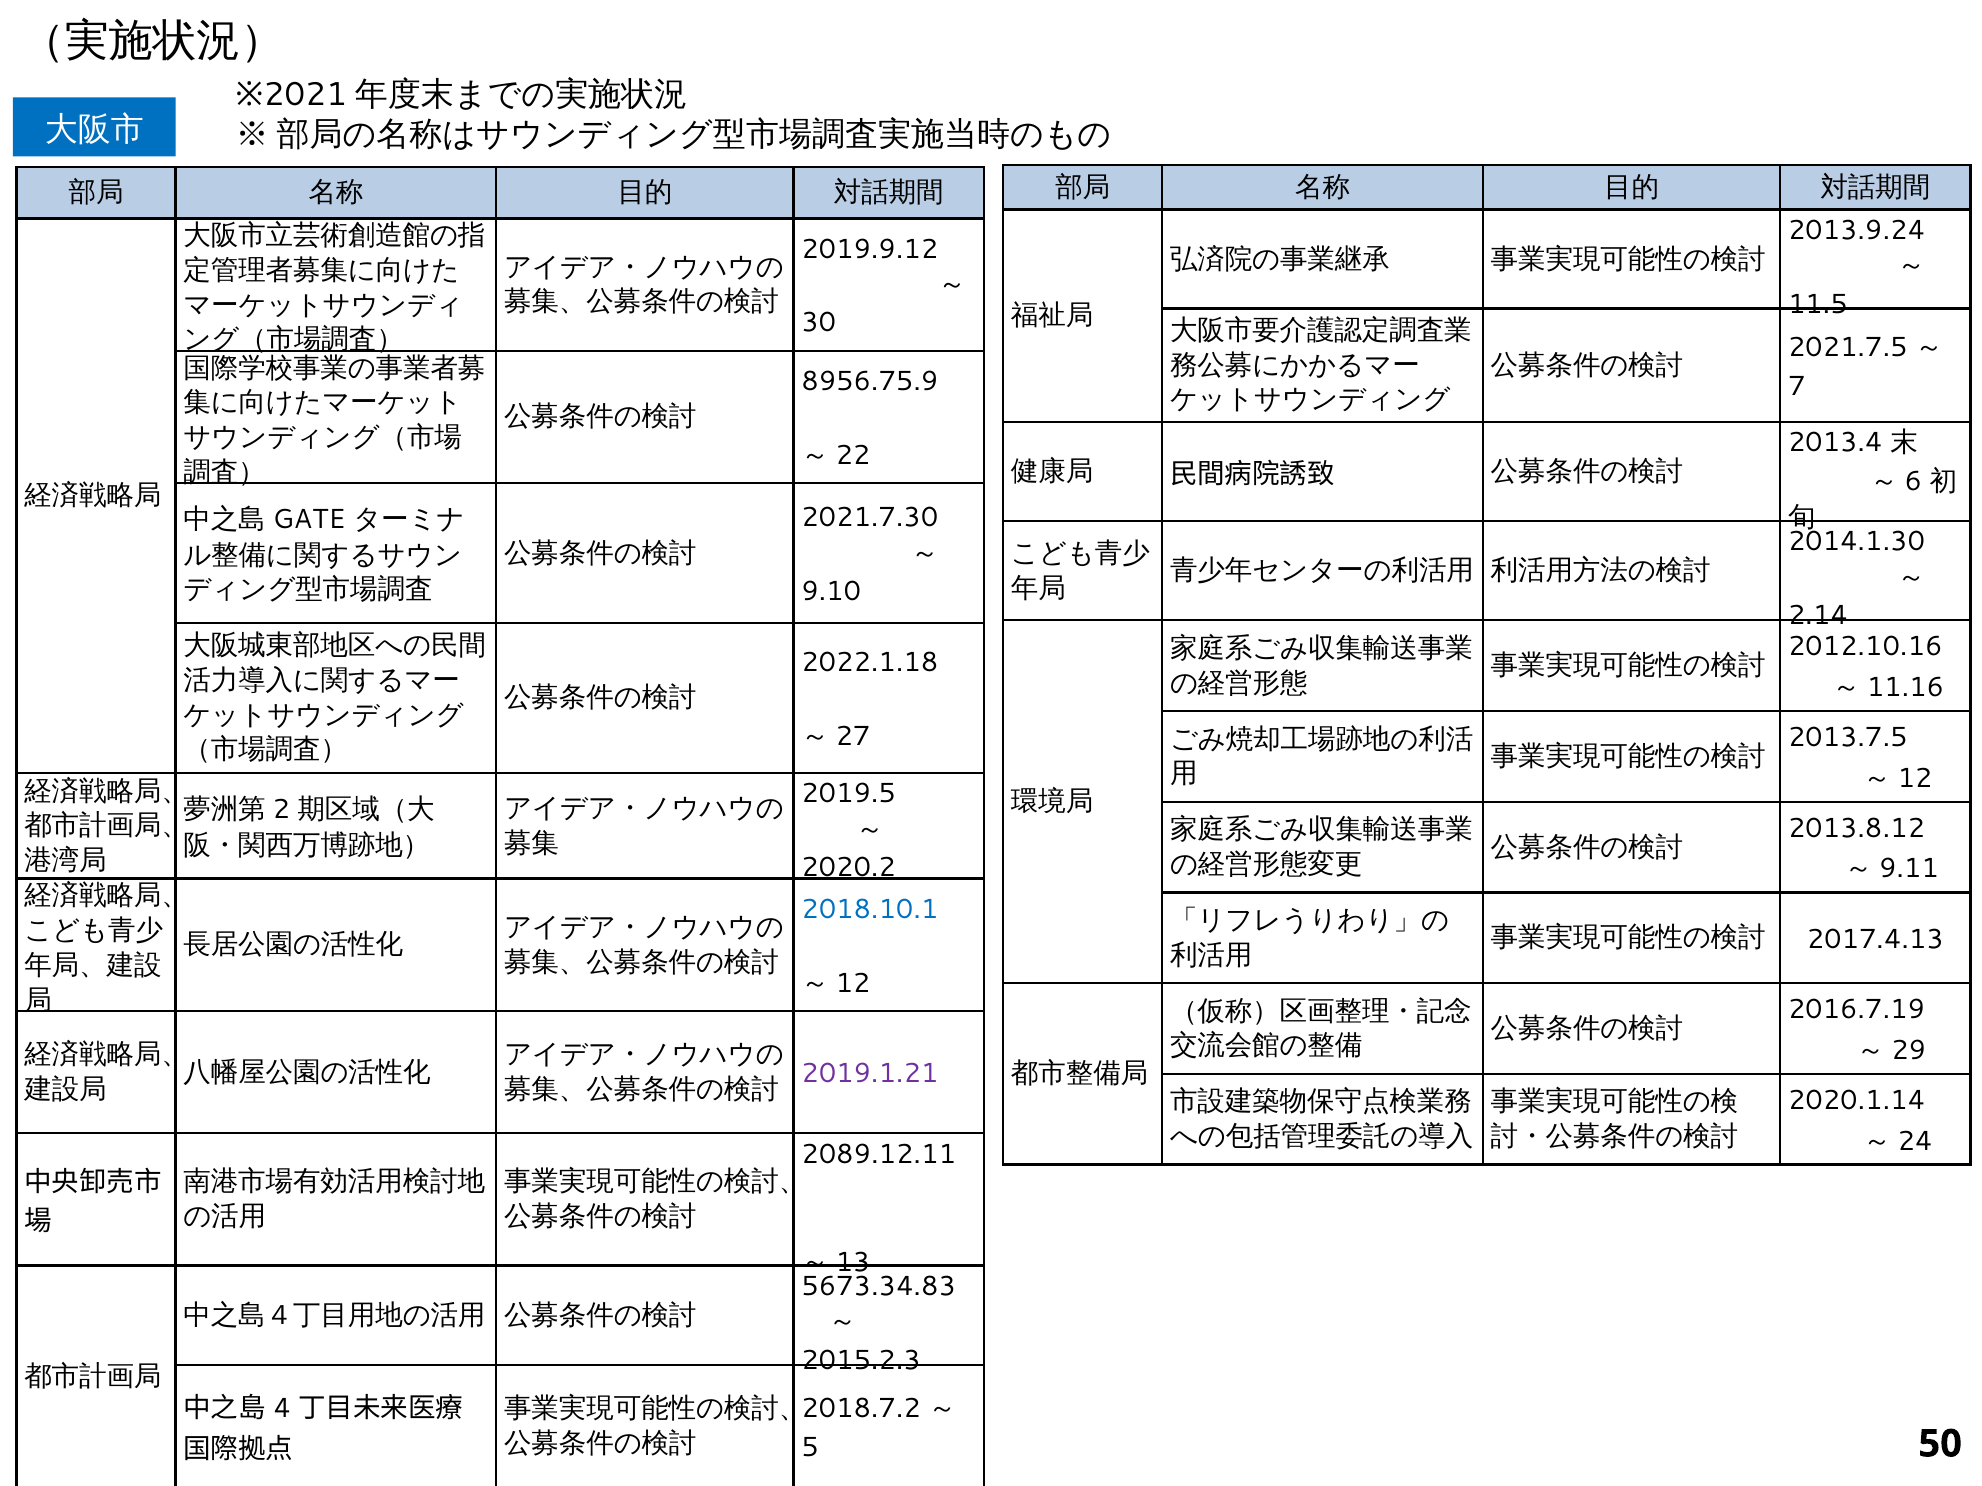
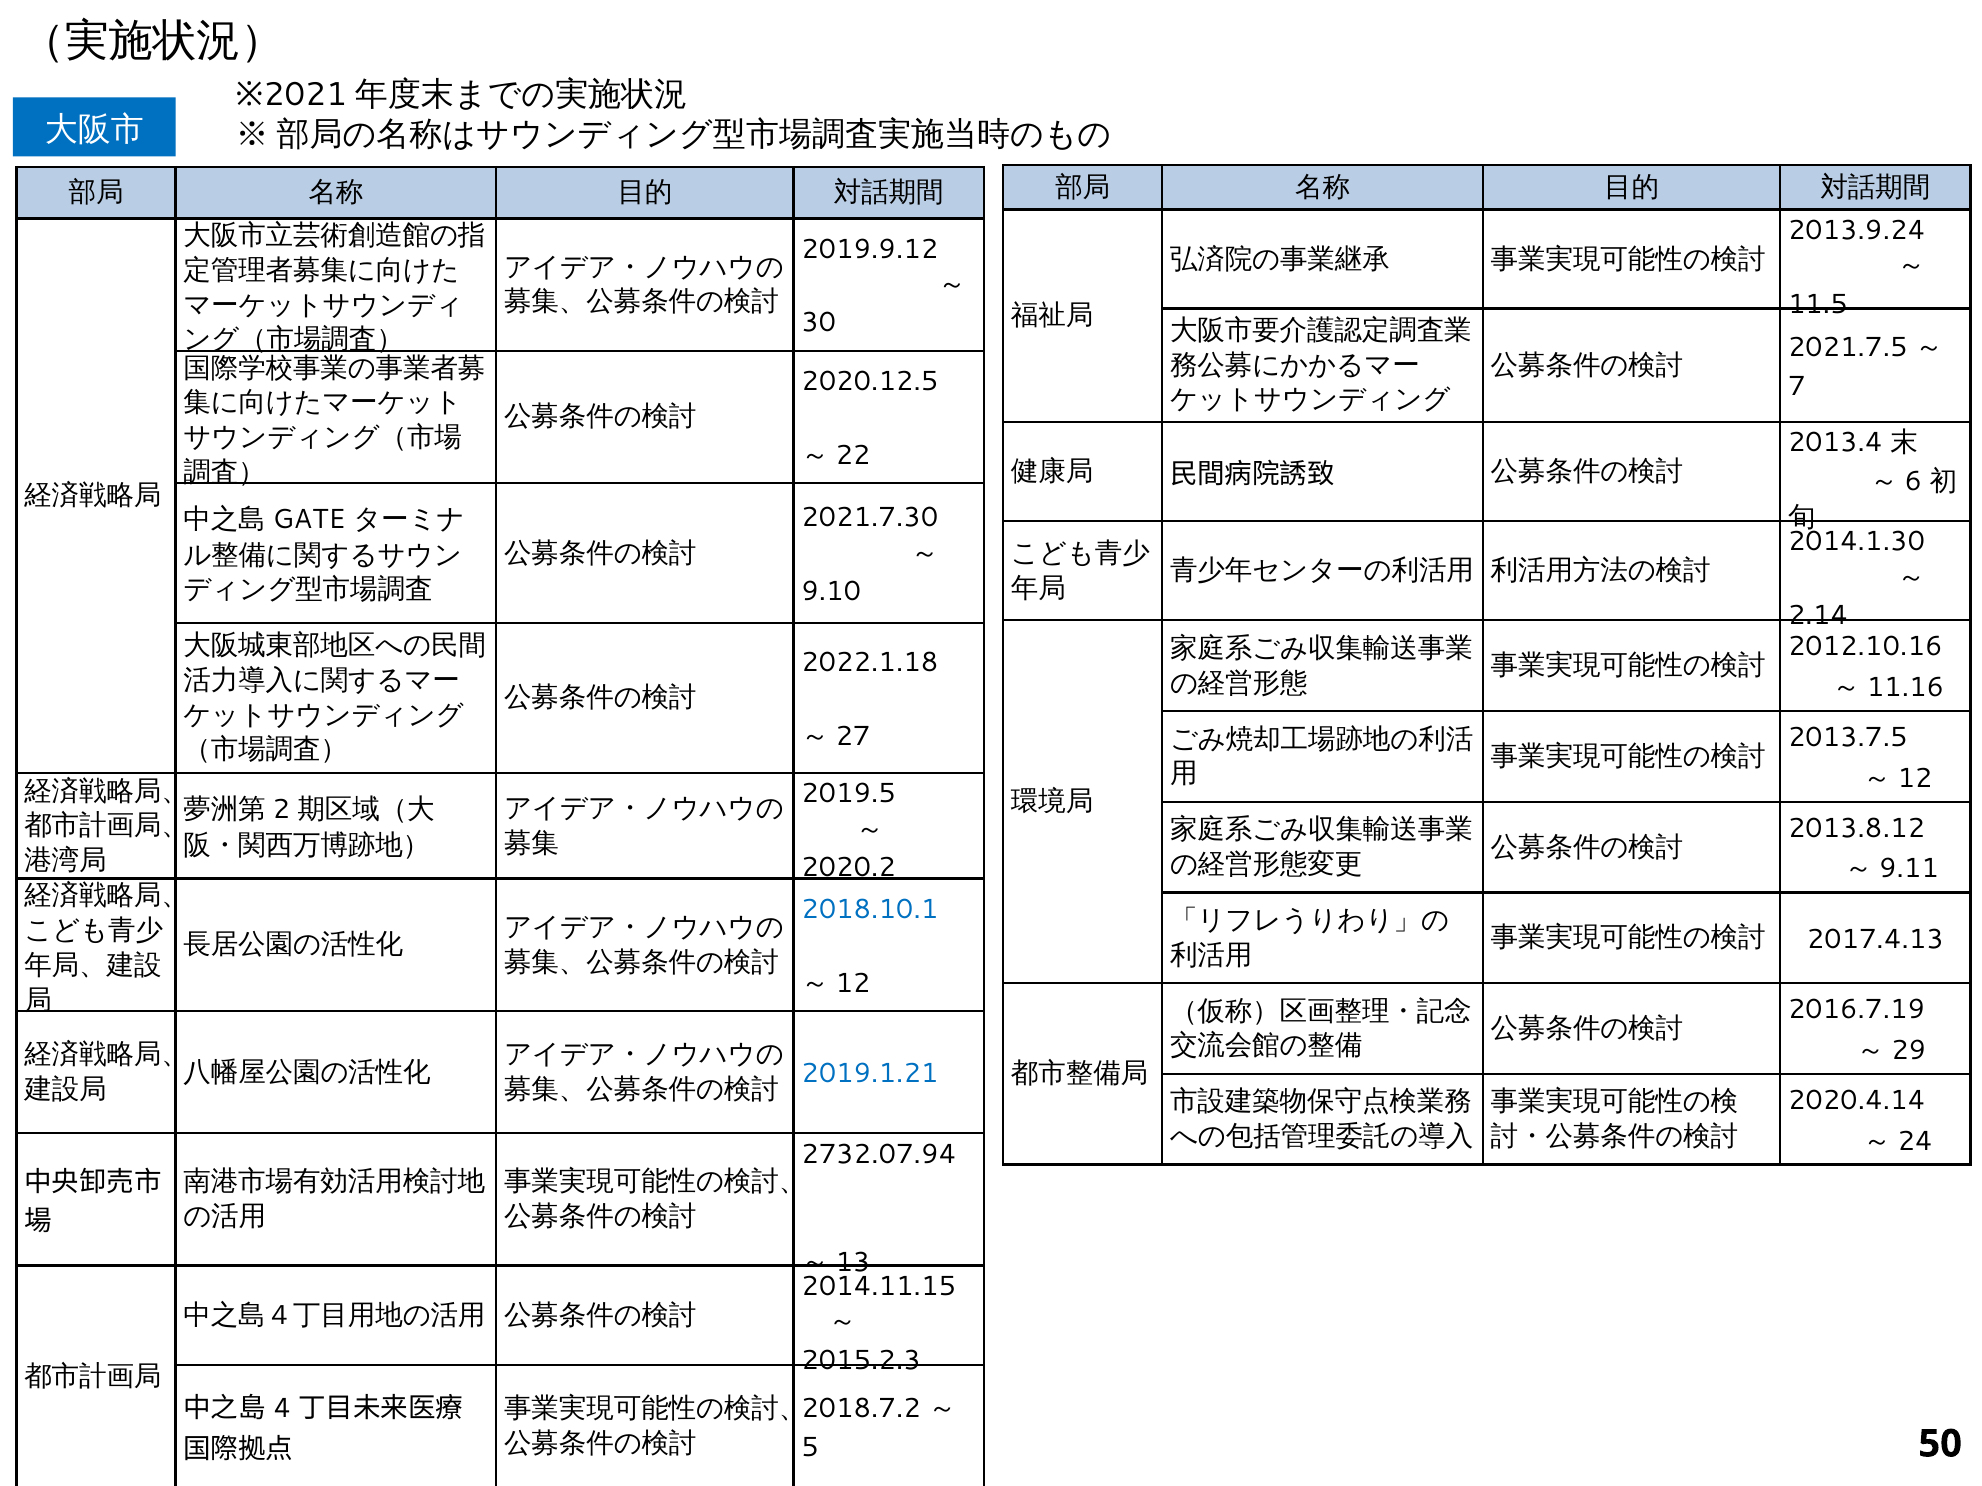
8956.75.9: 8956.75.9 -> 2020.12.5
2019.1.21 colour: purple -> blue
2020.1.14: 2020.1.14 -> 2020.4.14
2089.12.11: 2089.12.11 -> 2732.07.94
5673.34.83: 5673.34.83 -> 2014.11.15
